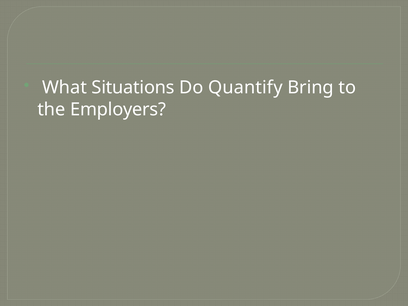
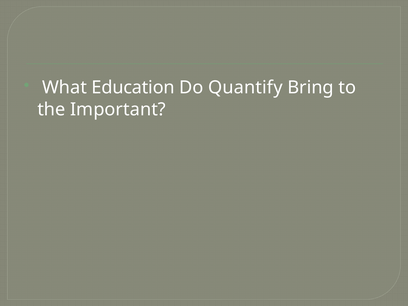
Situations: Situations -> Education
Employers: Employers -> Important
